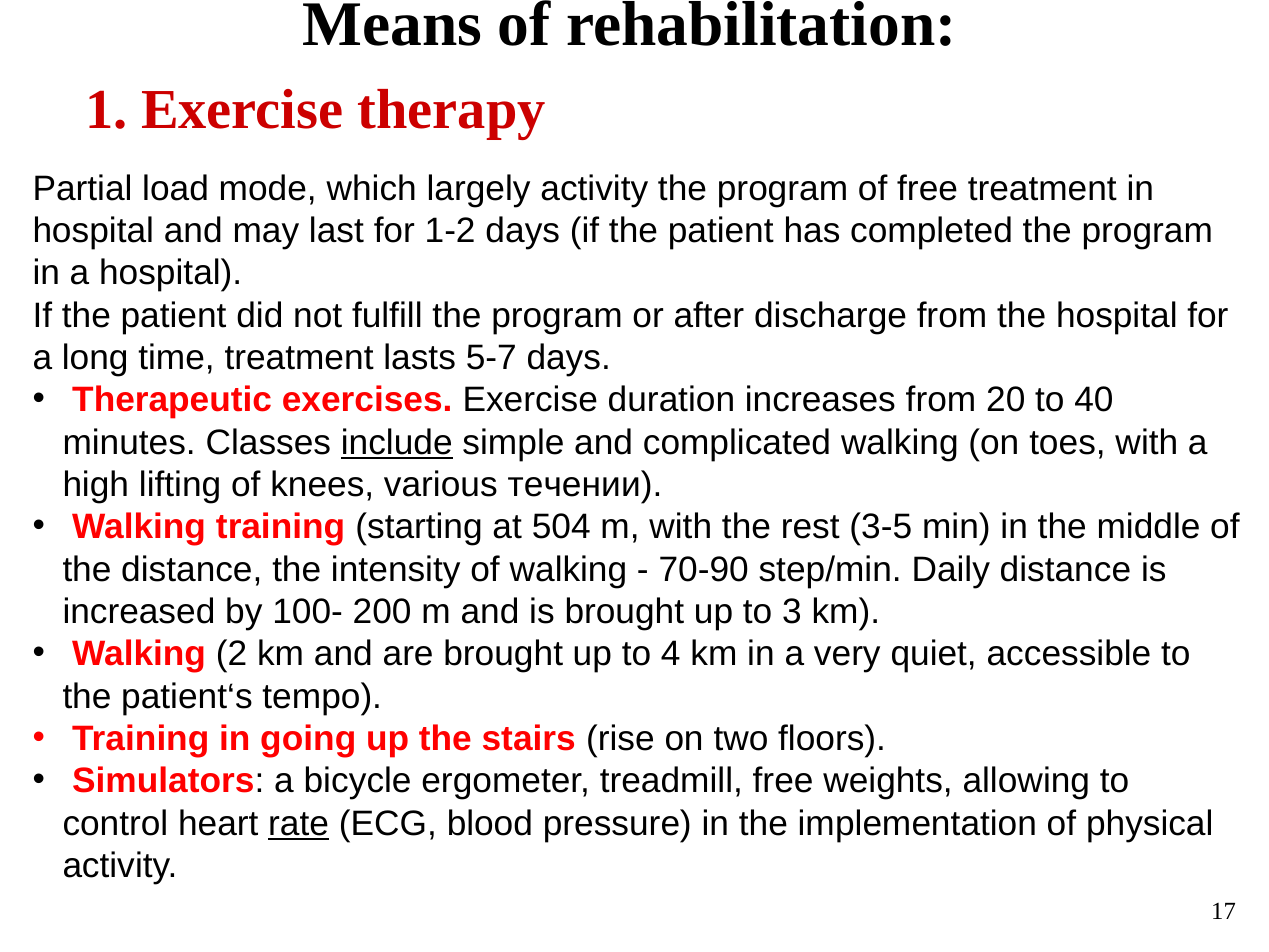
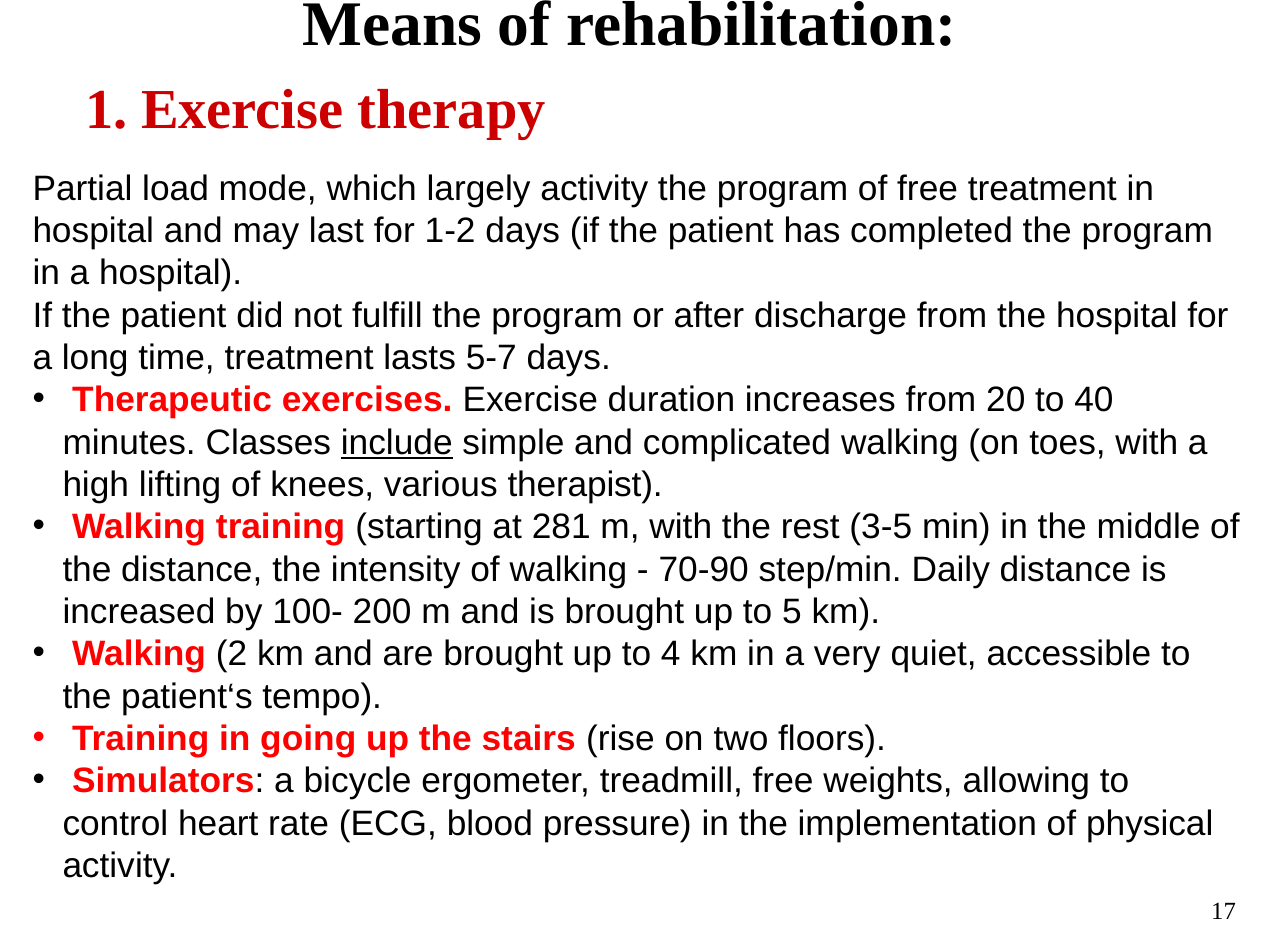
течении: течении -> therapist
504: 504 -> 281
3: 3 -> 5
rate underline: present -> none
